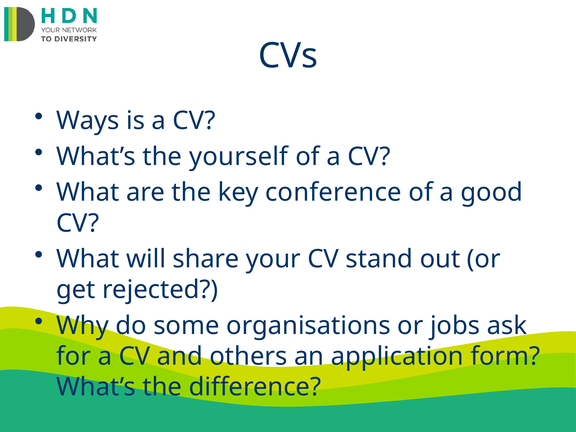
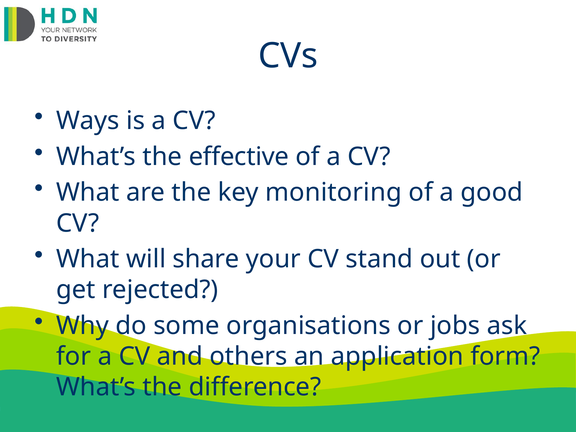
yourself: yourself -> effective
conference: conference -> monitoring
